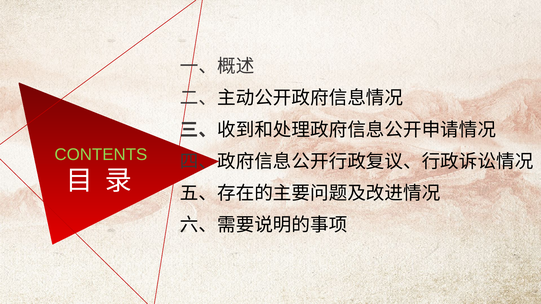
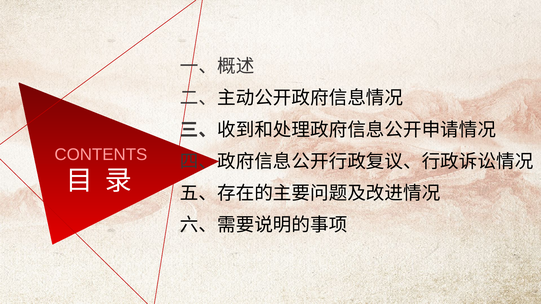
CONTENTS colour: light green -> pink
